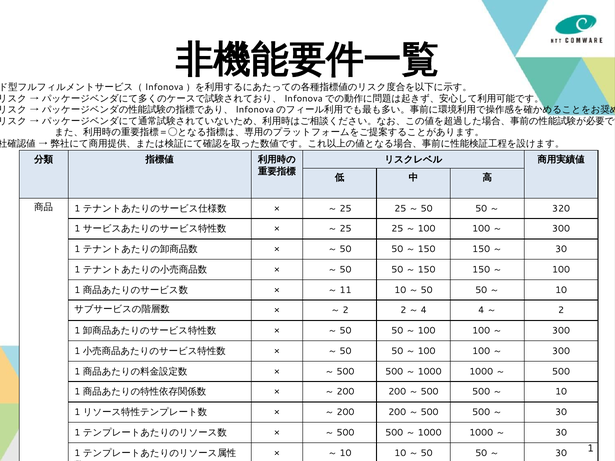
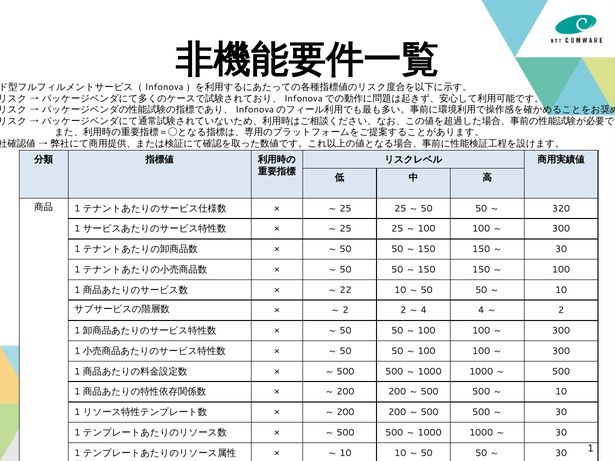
11: 11 -> 22
